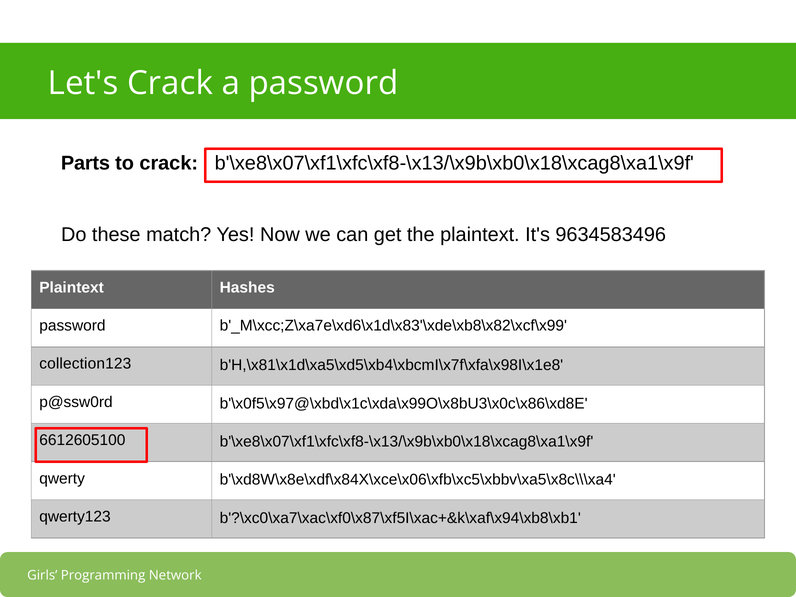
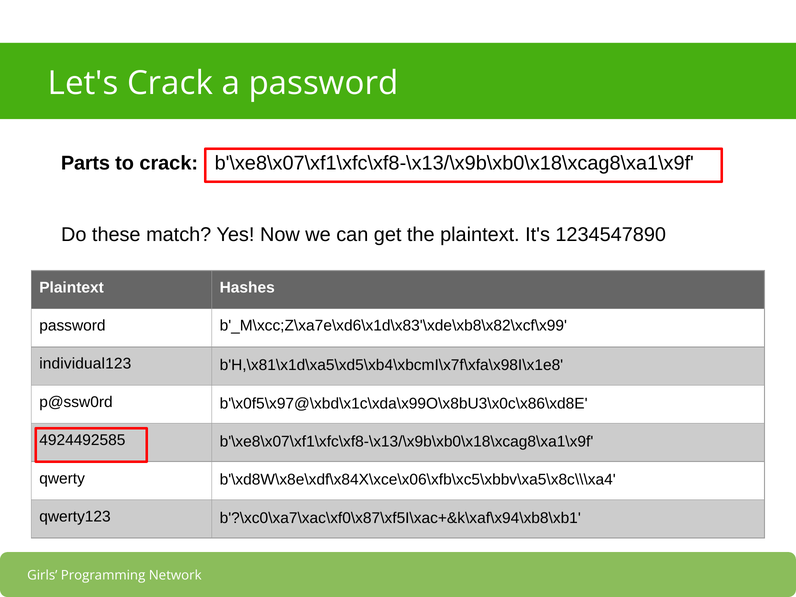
9634583496: 9634583496 -> 1234547890
collection123: collection123 -> individual123
6612605100: 6612605100 -> 4924492585
